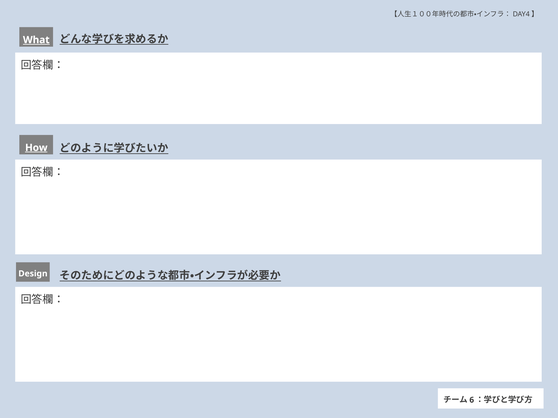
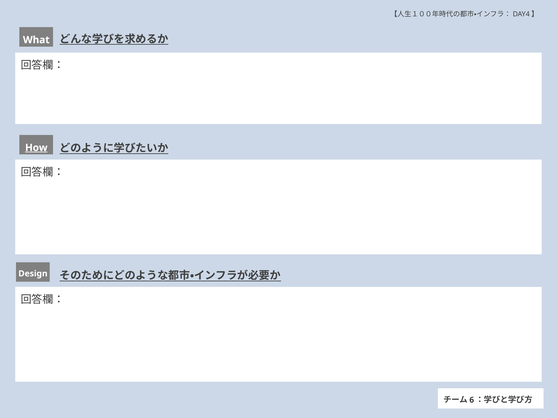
What underline: present -> none
